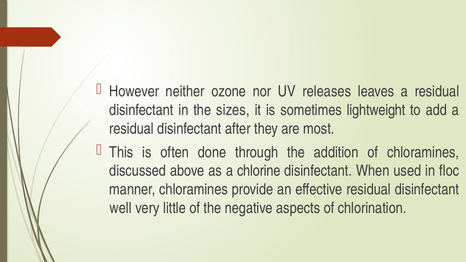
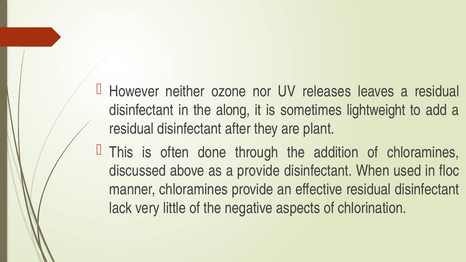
sizes: sizes -> along
most: most -> plant
a chlorine: chlorine -> provide
well: well -> lack
